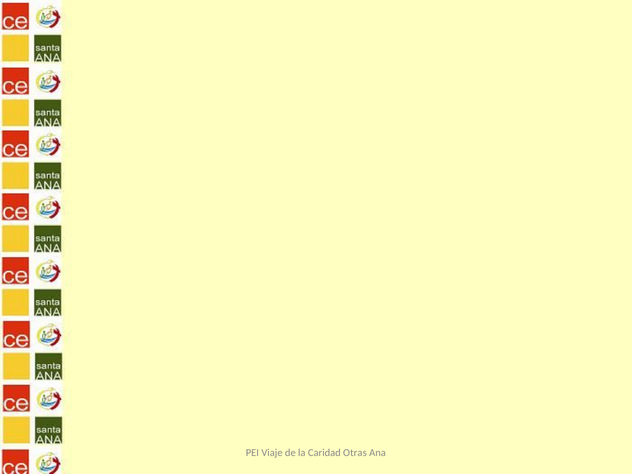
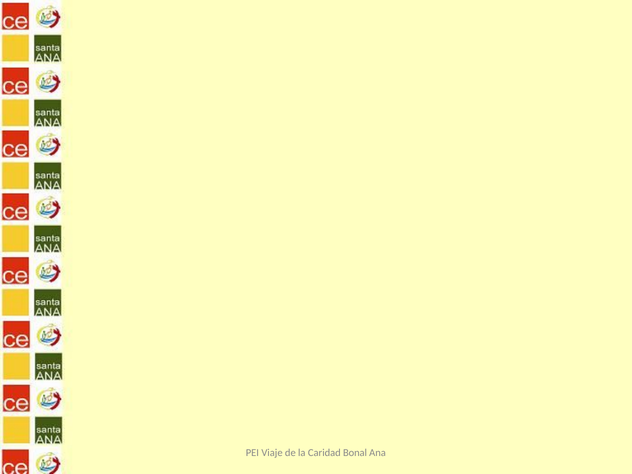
Otras: Otras -> Bonal
